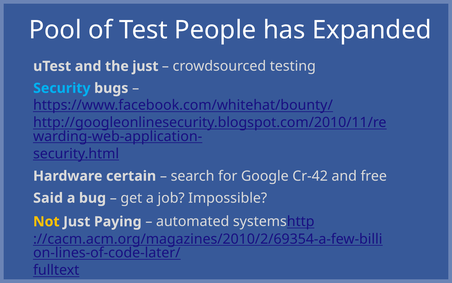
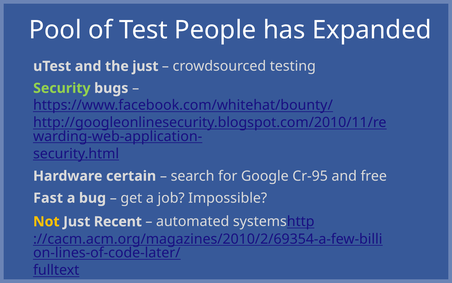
Security colour: light blue -> light green
Cr-42: Cr-42 -> Cr-95
Said: Said -> Fast
Paying: Paying -> Recent
